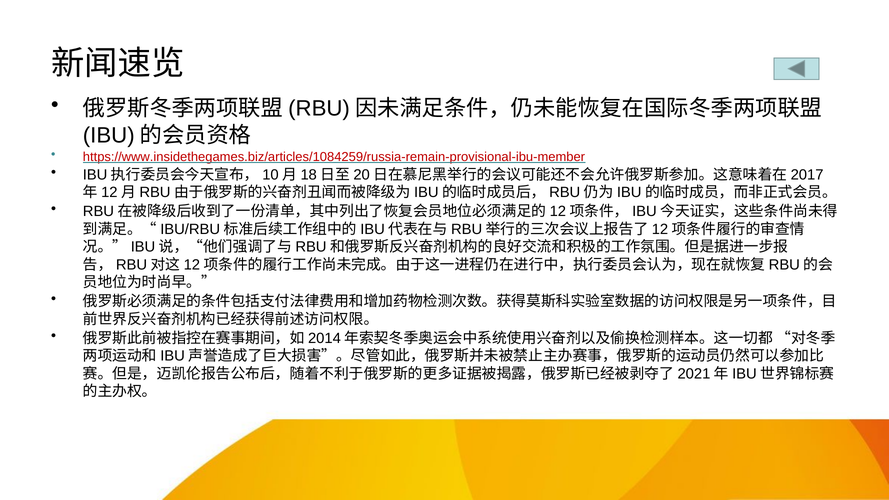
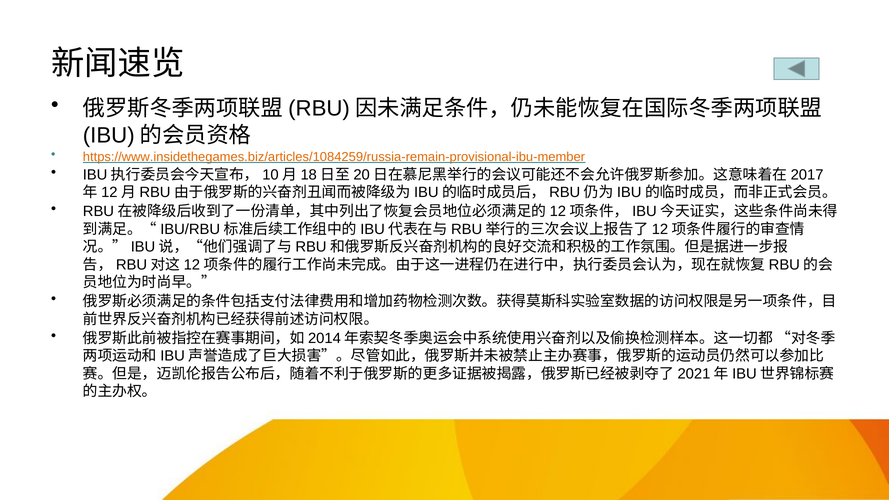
https://www.insidethegames.biz/articles/1084259/russia-remain-provisional-ibu-member colour: red -> orange
